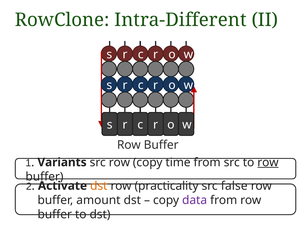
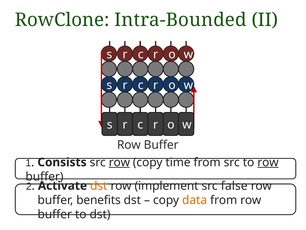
Intra-Different: Intra-Different -> Intra-Bounded
Variants: Variants -> Consists
row at (119, 162) underline: none -> present
practicality: practicality -> implement
amount: amount -> benefits
data colour: purple -> orange
